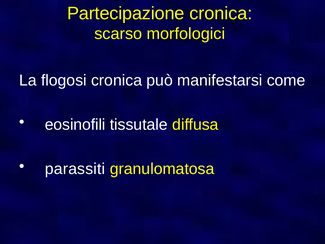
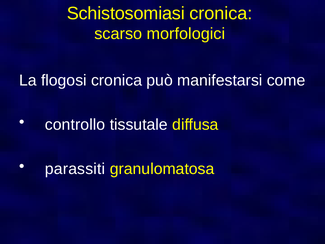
Partecipazione: Partecipazione -> Schistosomiasi
eosinofili: eosinofili -> controllo
